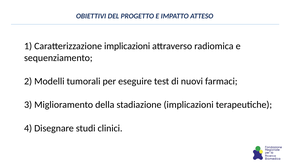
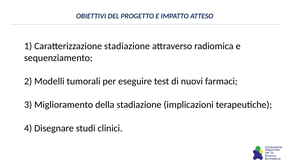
Caratterizzazione implicazioni: implicazioni -> stadiazione
